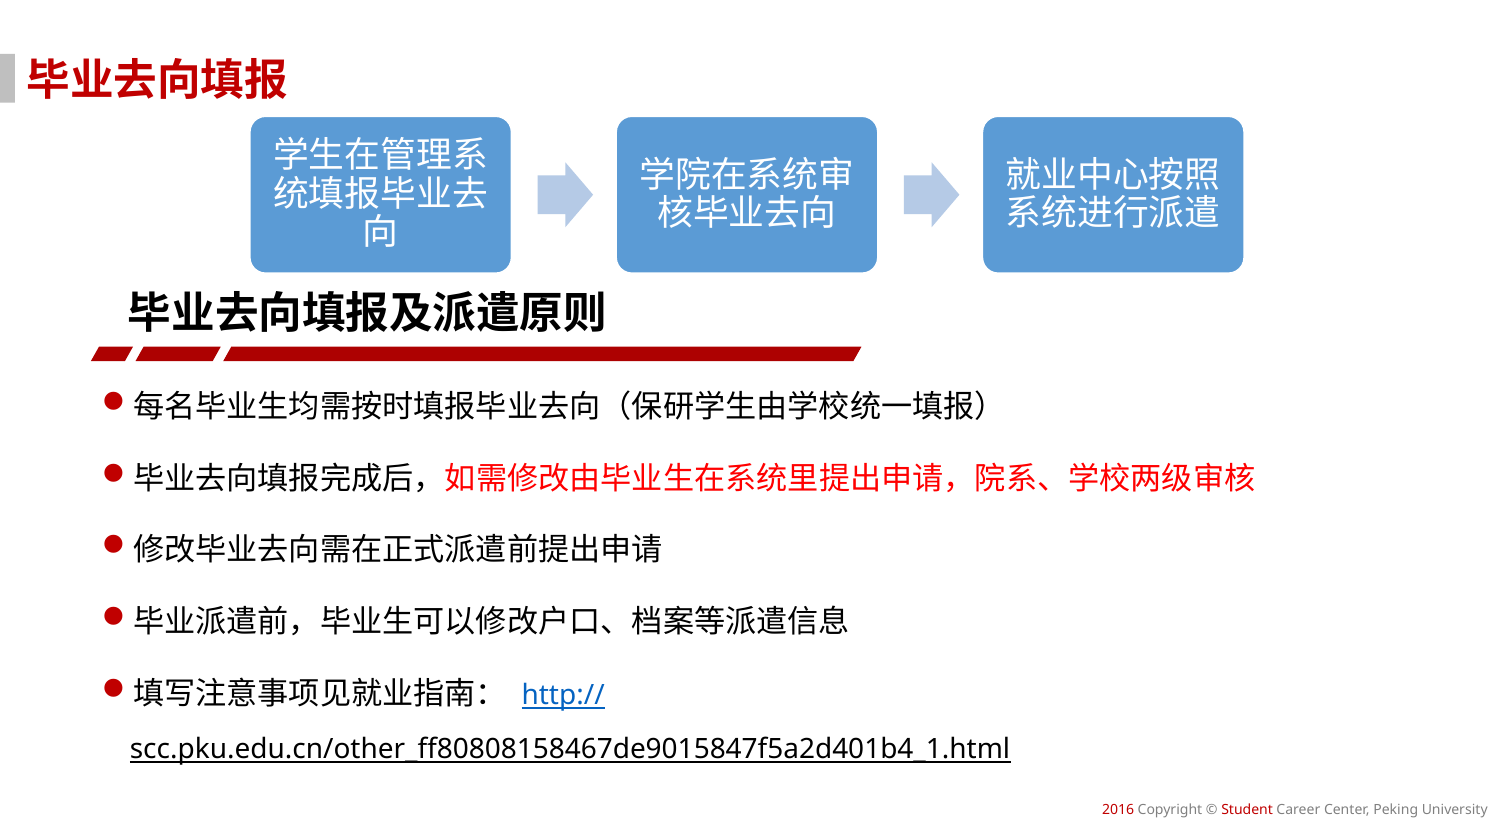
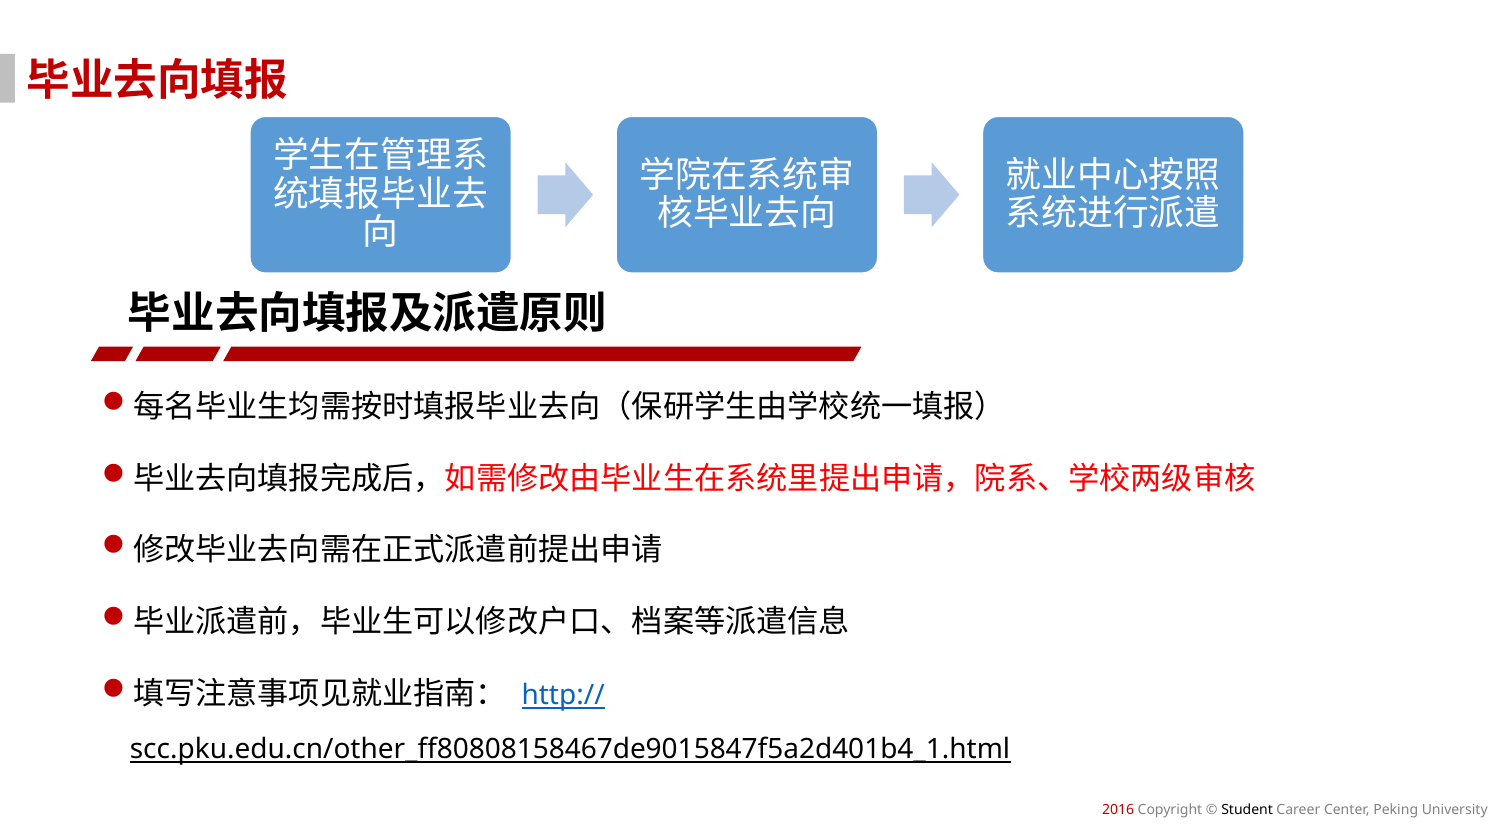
Student colour: red -> black
